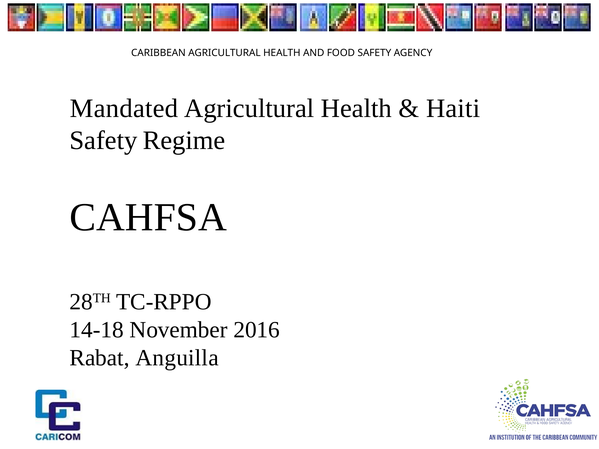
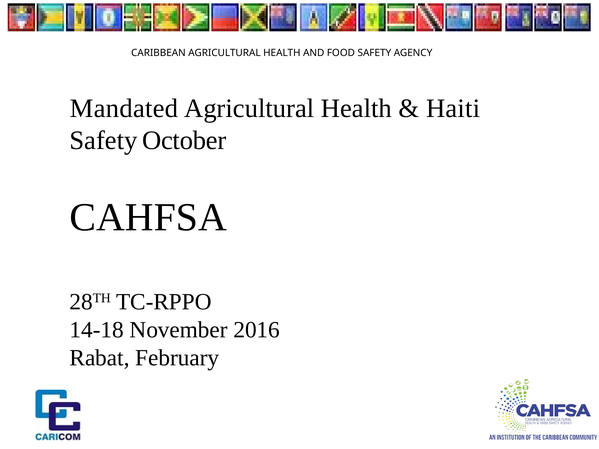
Regime: Regime -> October
Anguilla: Anguilla -> February
